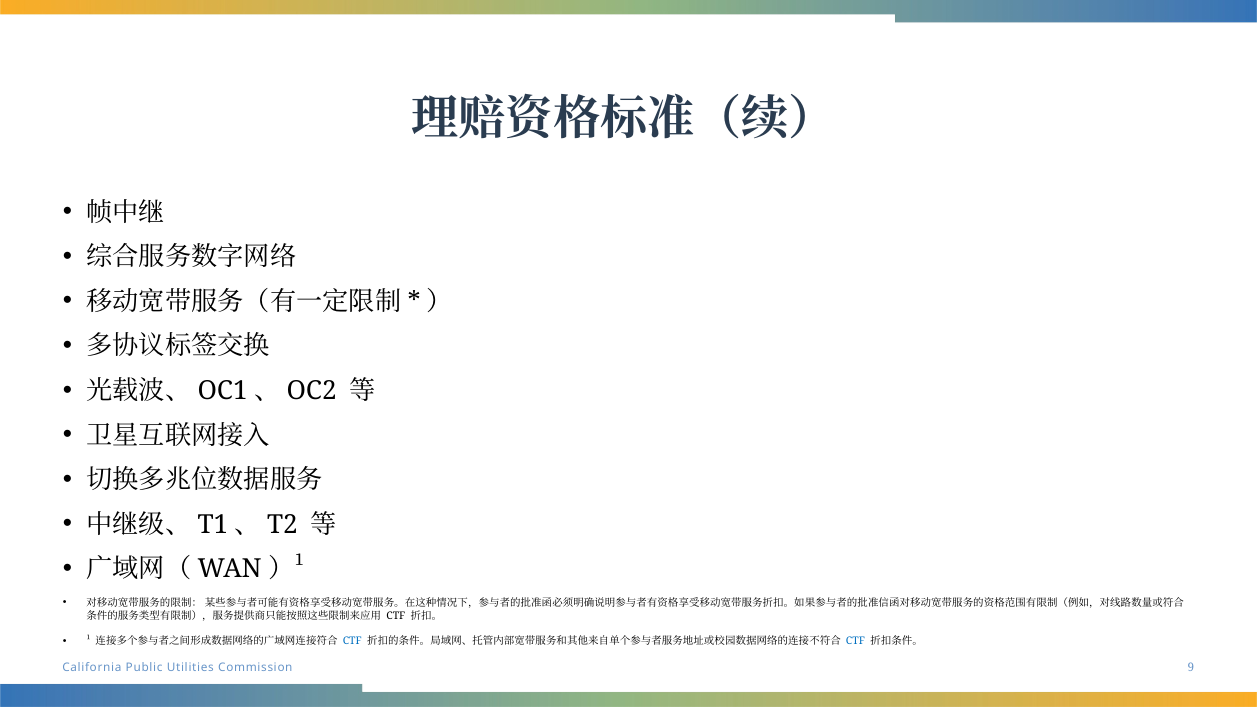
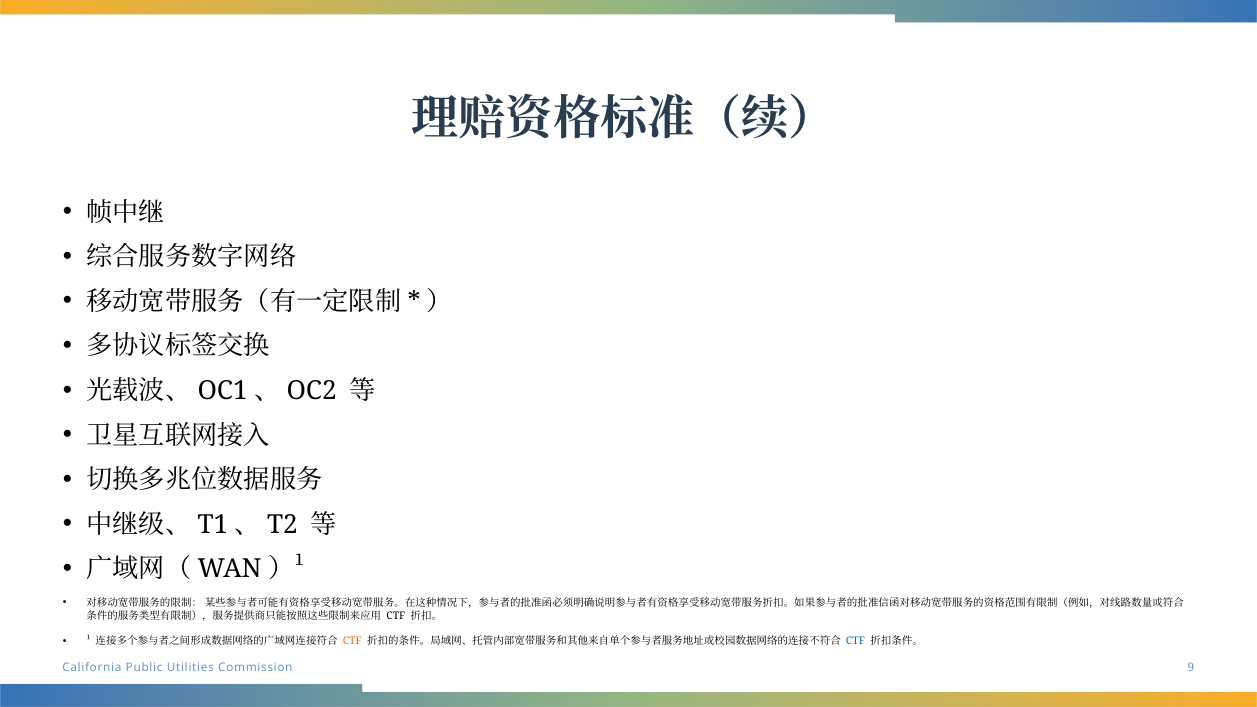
CTF at (352, 641) colour: blue -> orange
